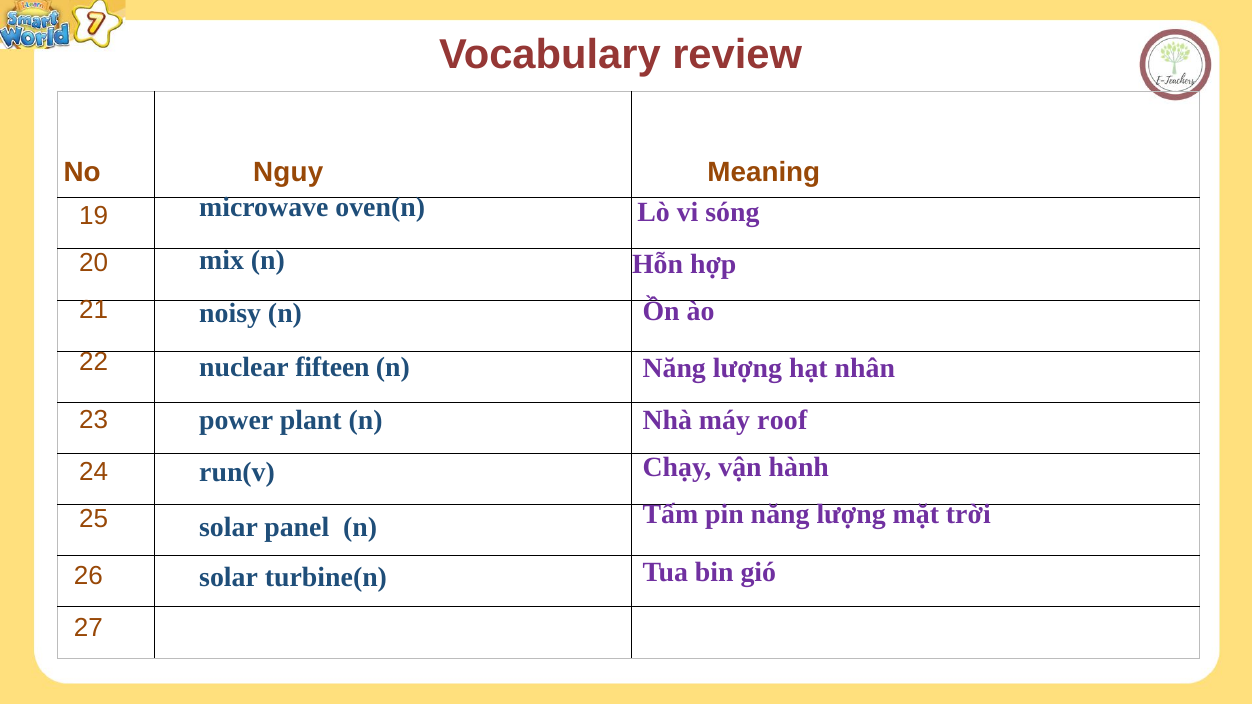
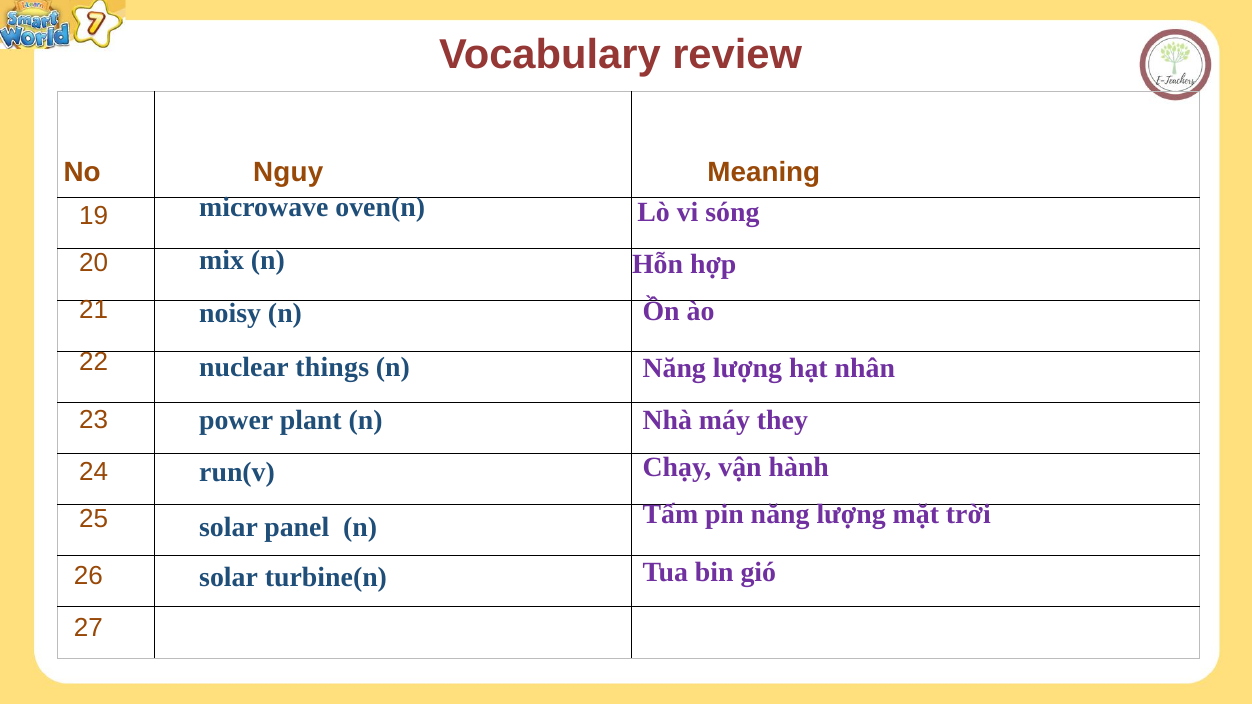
fifteen: fifteen -> things
roof: roof -> they
